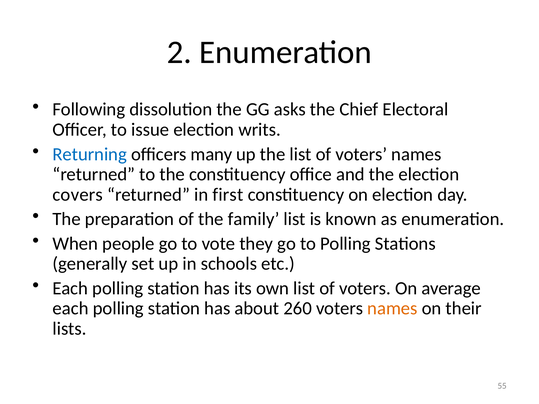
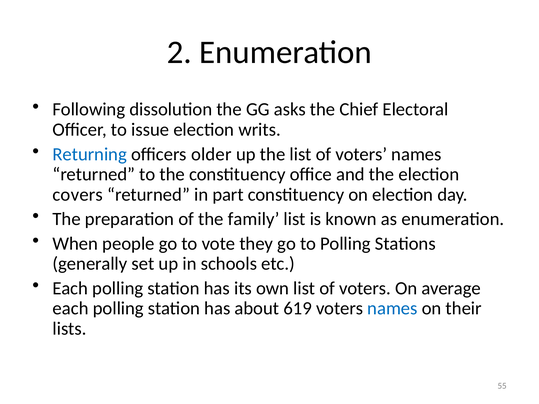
many: many -> older
first: first -> part
260: 260 -> 619
names at (392, 309) colour: orange -> blue
